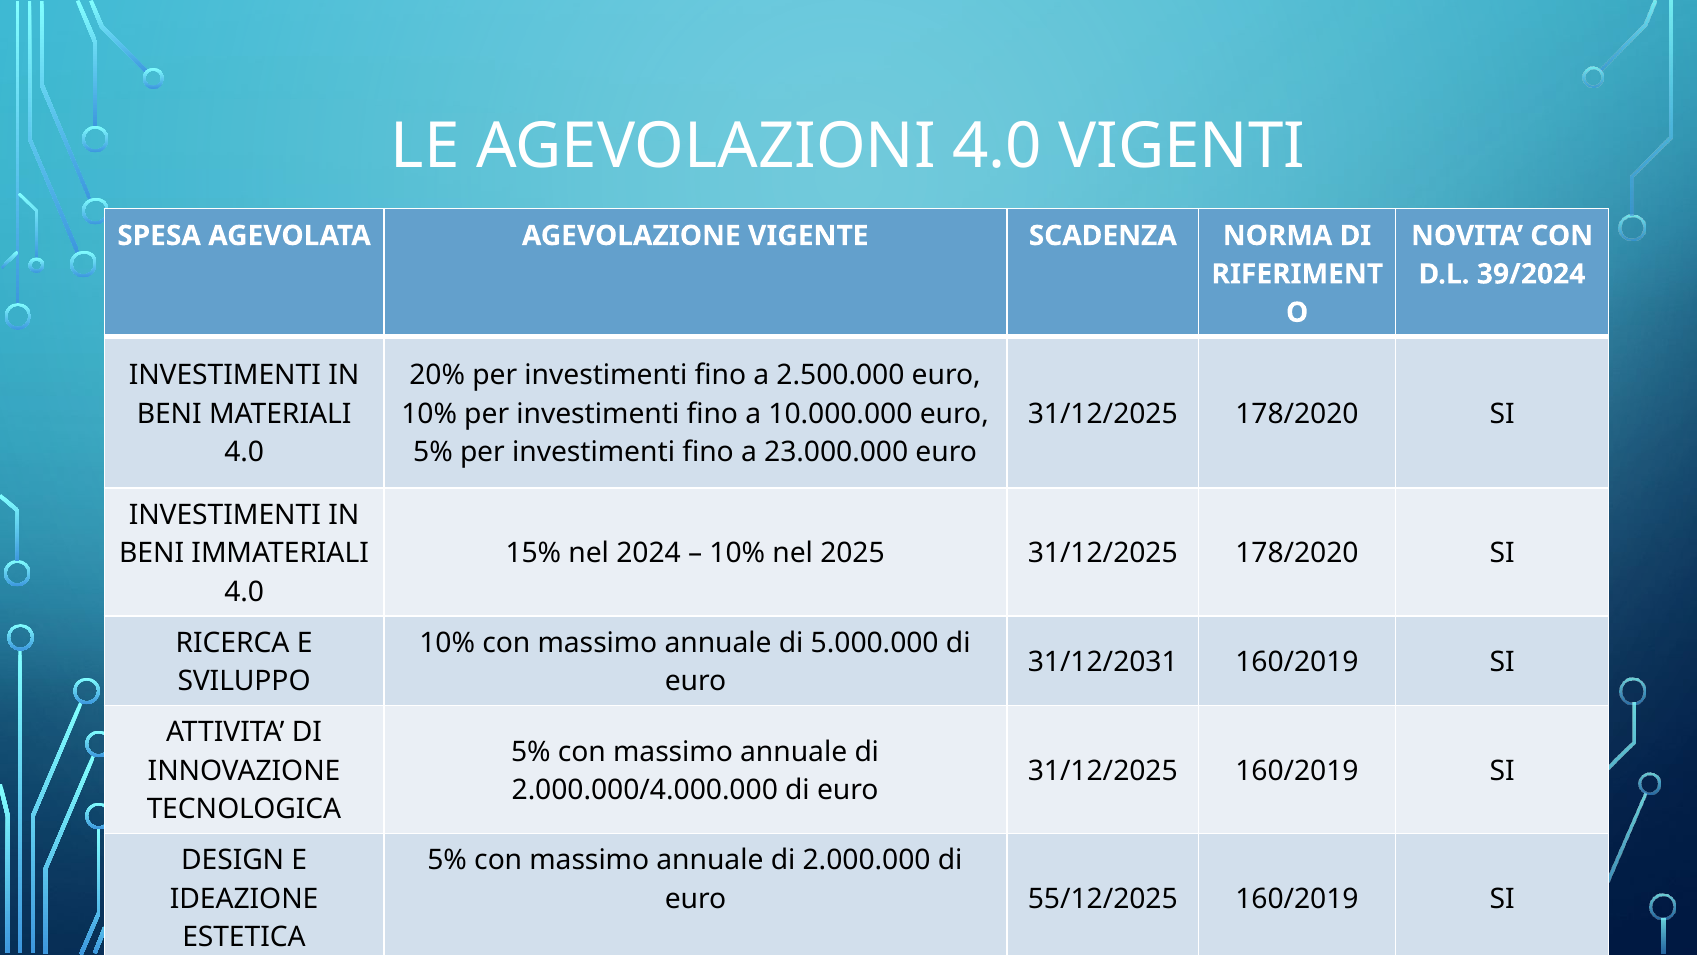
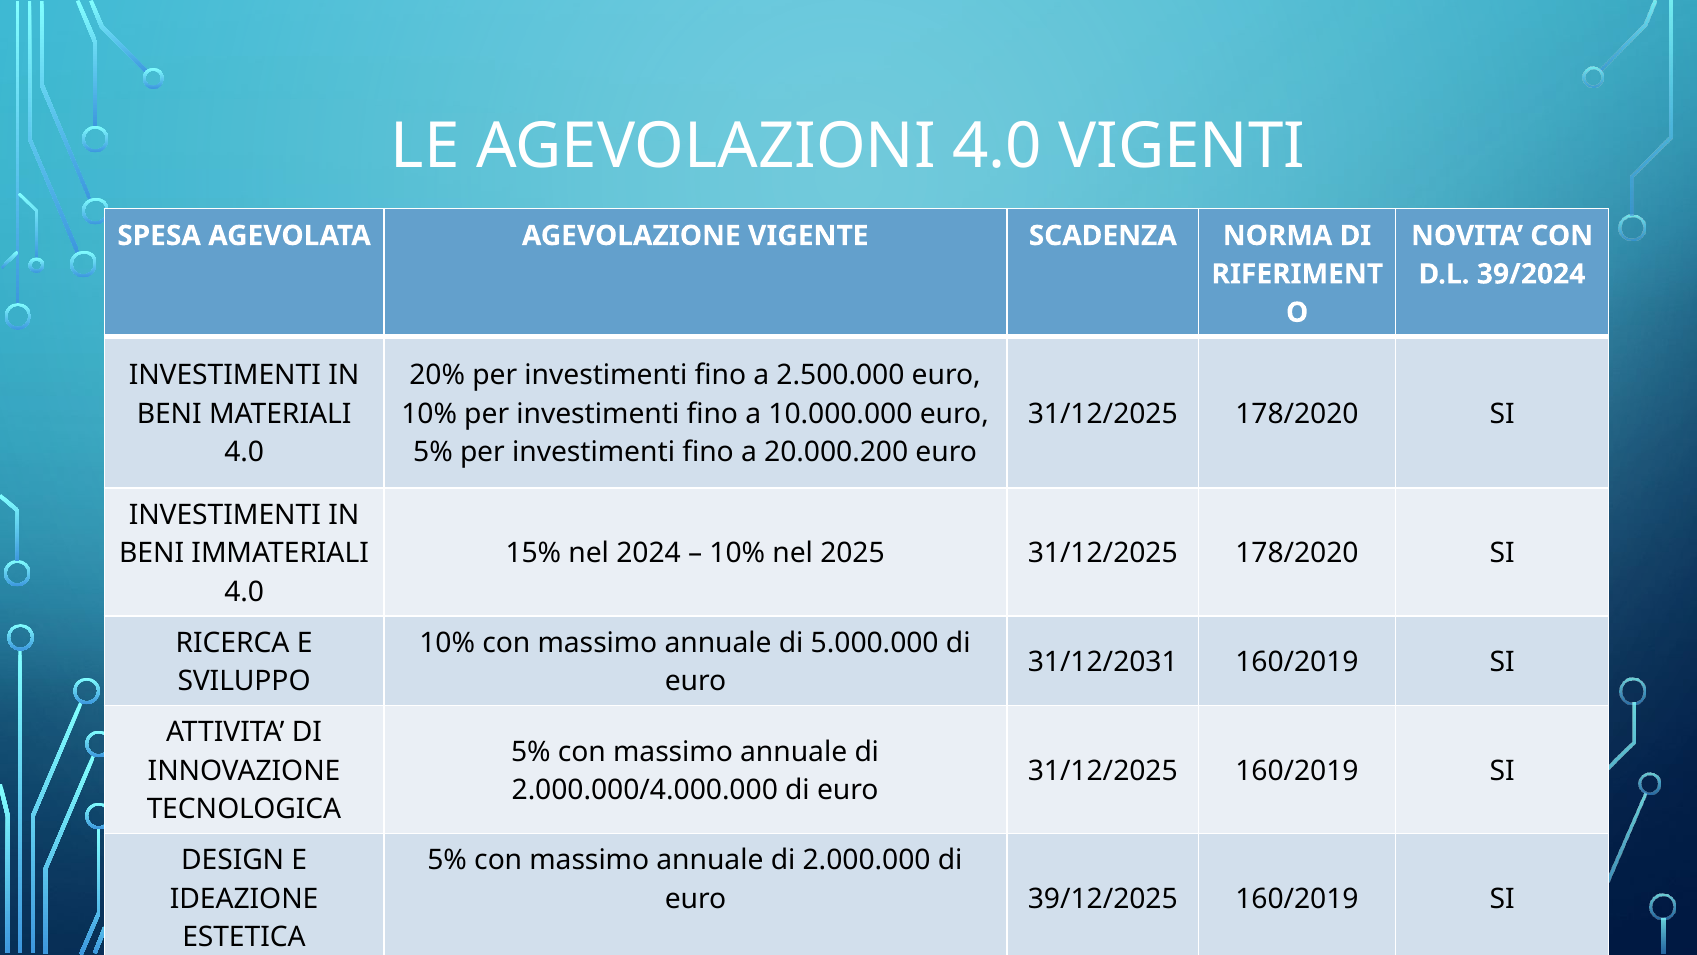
23.000.000: 23.000.000 -> 20.000.200
55/12/2025: 55/12/2025 -> 39/12/2025
